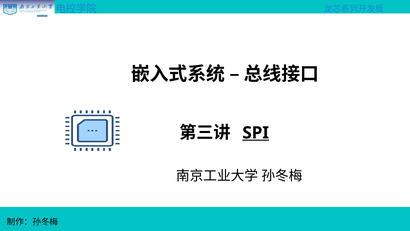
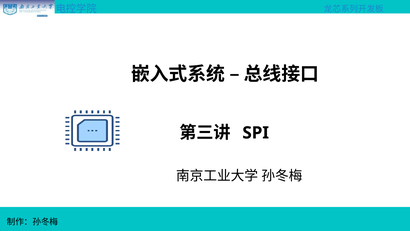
SPI underline: present -> none
